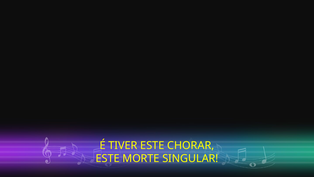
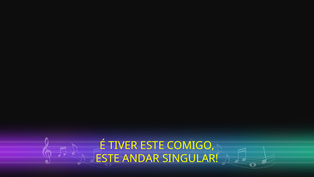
CHORAR: CHORAR -> COMIGO
MORTE: MORTE -> ANDAR
